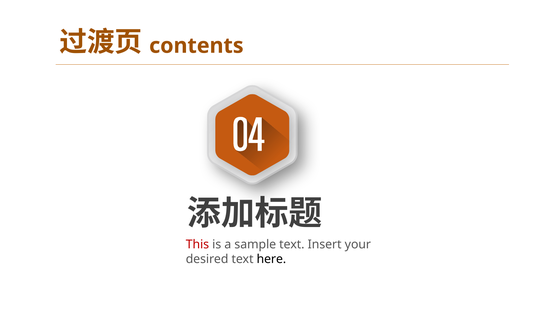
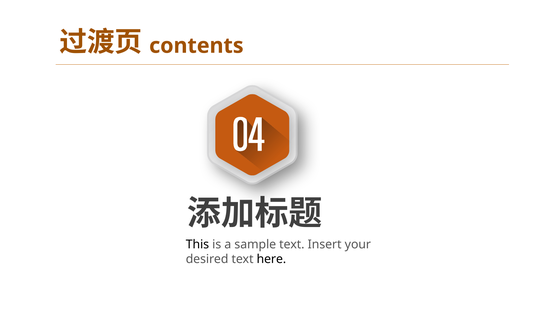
This colour: red -> black
